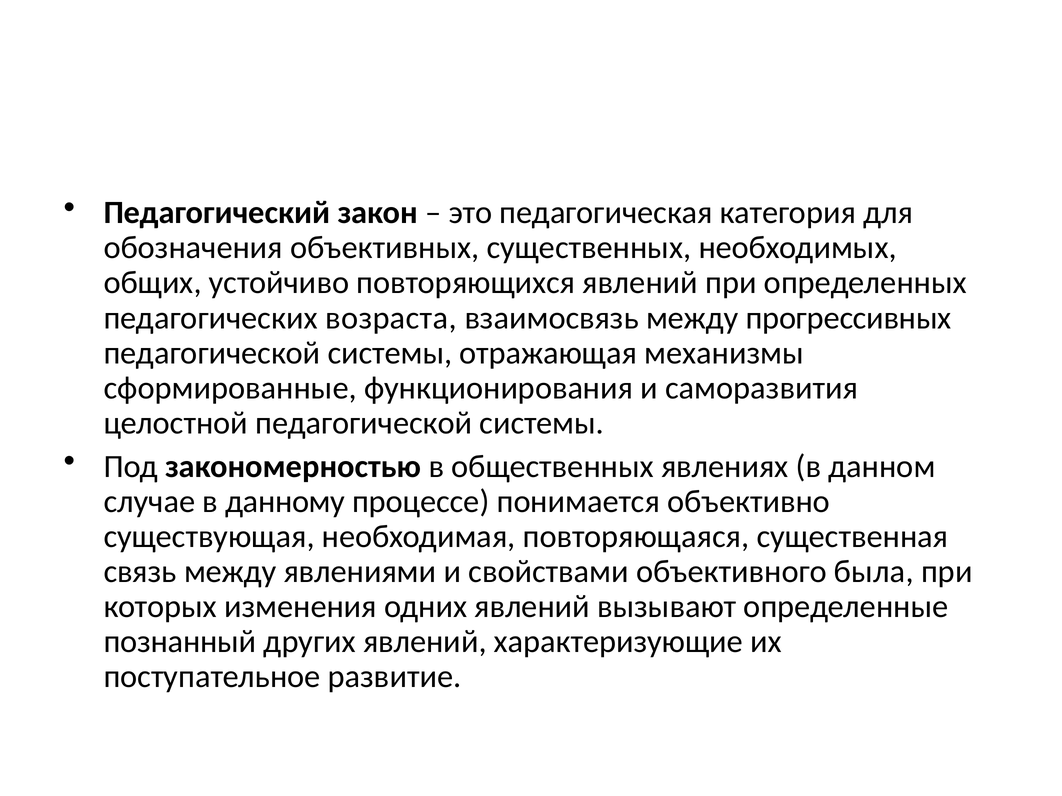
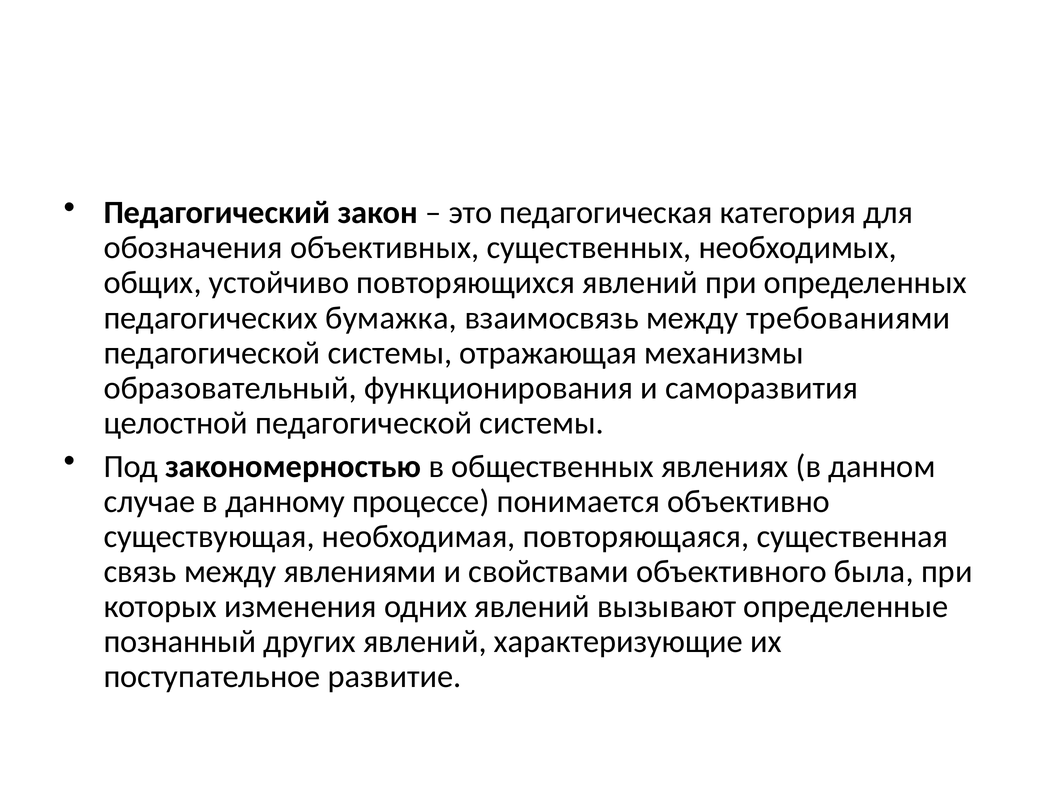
возраста: возраста -> бумажка
прогрессивных: прогрессивных -> требованиями
сформированные: сформированные -> образовательный
